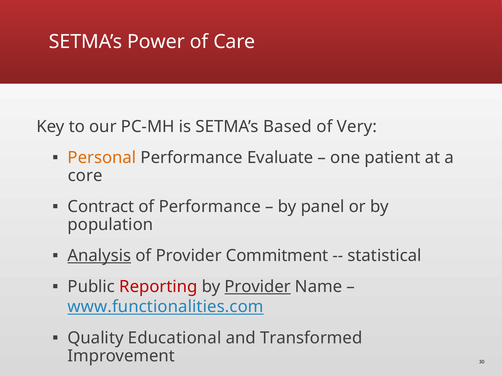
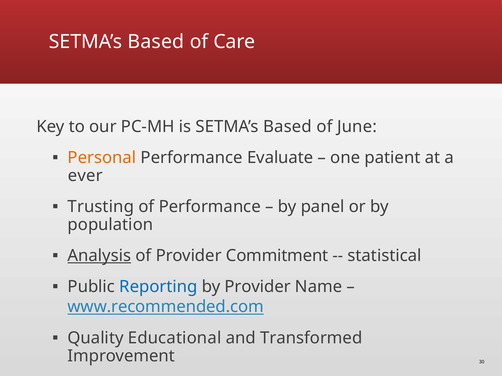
Power at (156, 42): Power -> Based
Very: Very -> June
core: core -> ever
Contract: Contract -> Trusting
Reporting colour: red -> blue
Provider at (258, 287) underline: present -> none
www.functionalities.com: www.functionalities.com -> www.recommended.com
